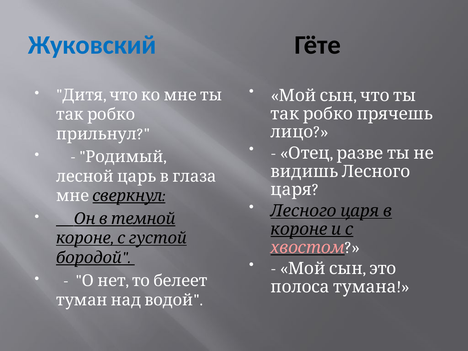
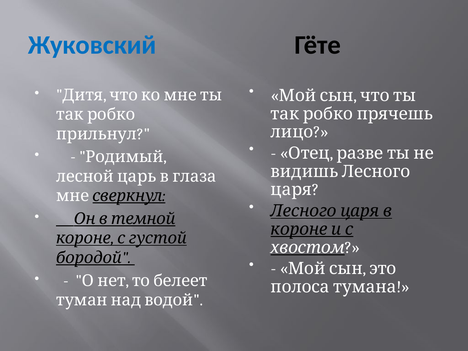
хвостом colour: pink -> white
